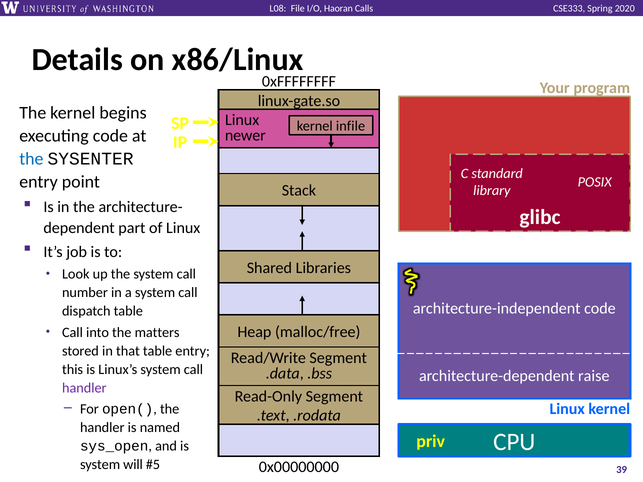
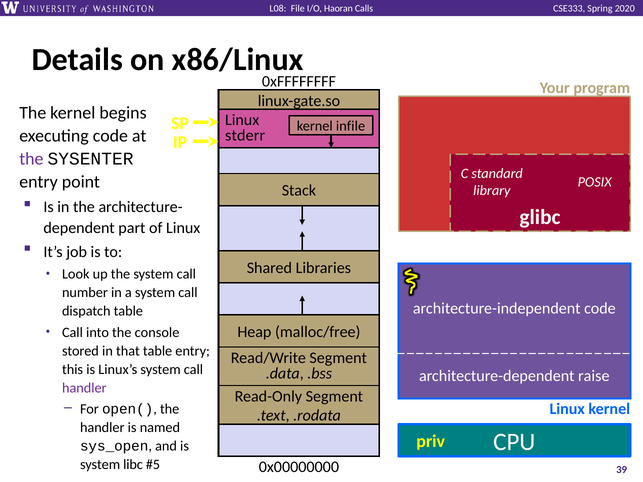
newer: newer -> stderr
the at (31, 159) colour: blue -> purple
matters: matters -> console
will: will -> libc
